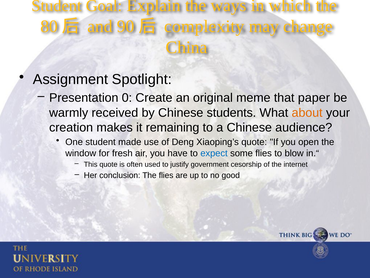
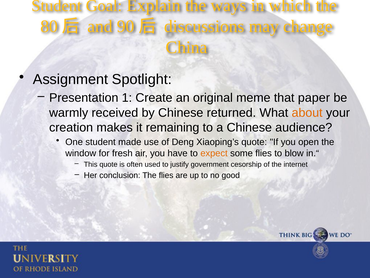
complexity: complexity -> discussions
0: 0 -> 1
students: students -> returned
expect colour: blue -> orange
